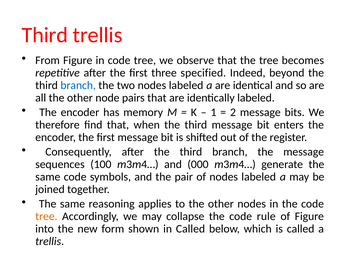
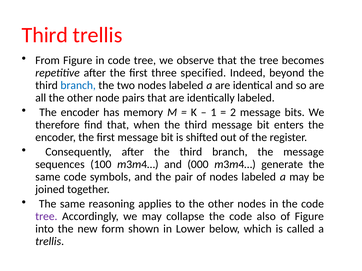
tree at (46, 217) colour: orange -> purple
rule: rule -> also
in Called: Called -> Lower
